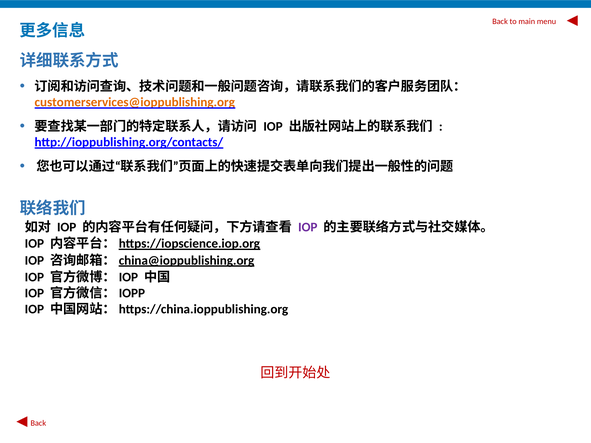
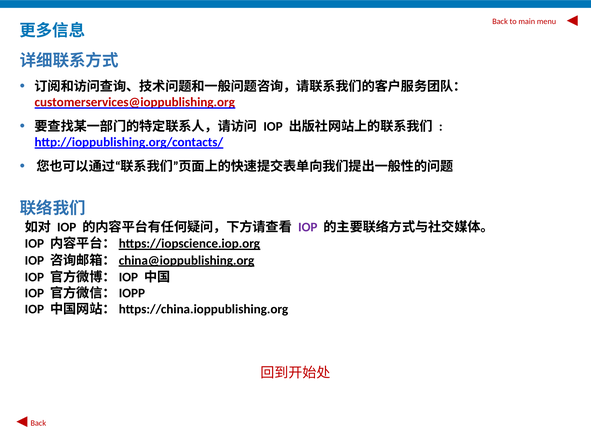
customerservices@ioppublishing.org colour: orange -> red
